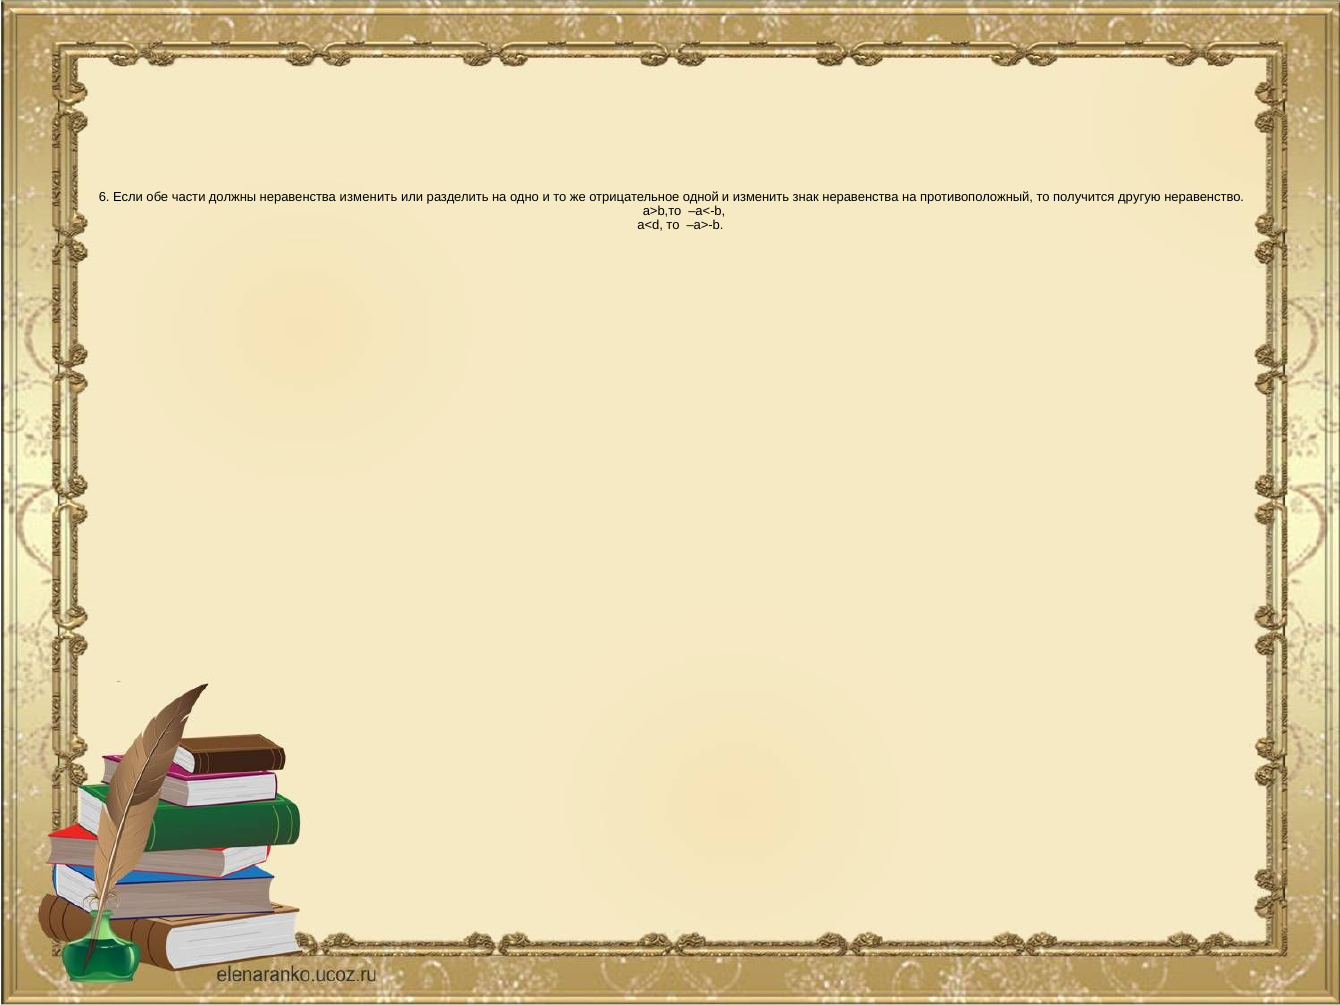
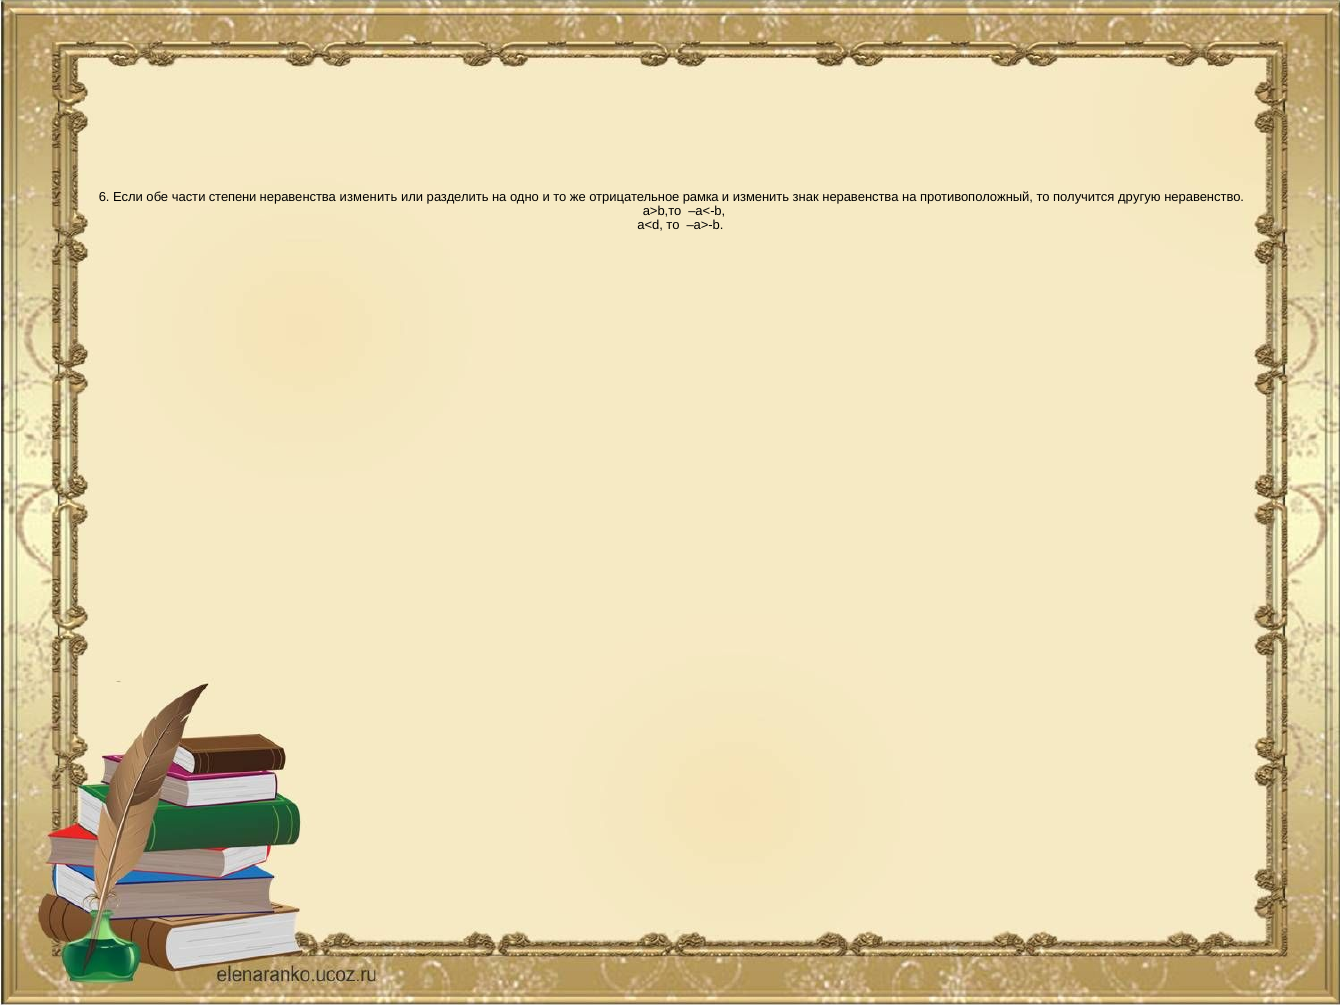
должны: должны -> степени
одной: одной -> рамка
